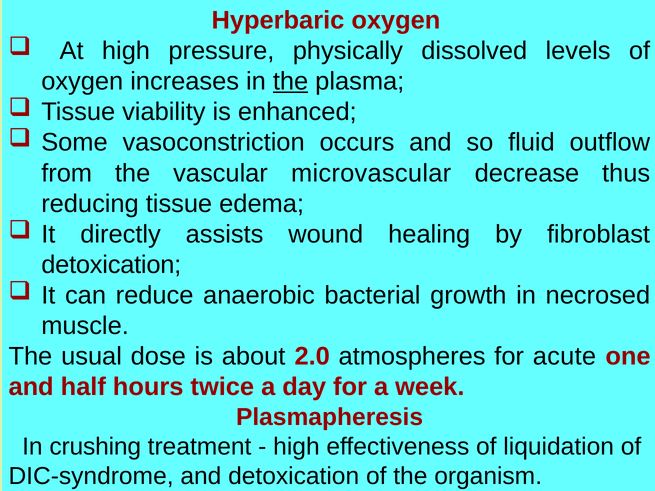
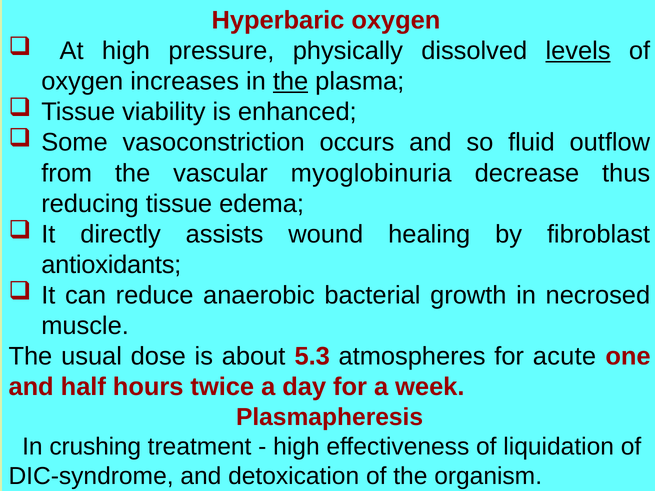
levels underline: none -> present
microvascular: microvascular -> myoglobinuria
detoxication at (111, 265): detoxication -> antioxidants
2.0: 2.0 -> 5.3
